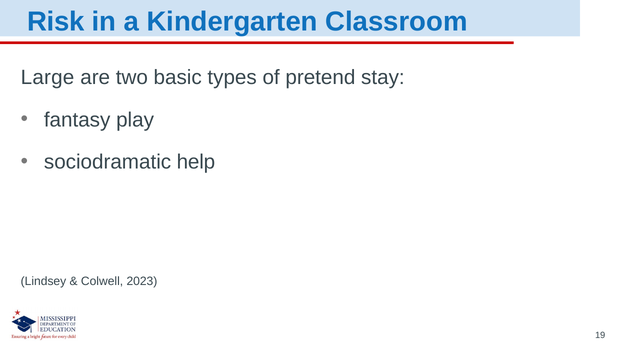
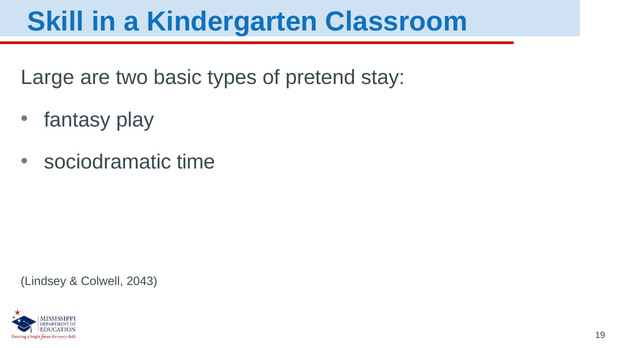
Risk: Risk -> Skill
help: help -> time
2023: 2023 -> 2043
